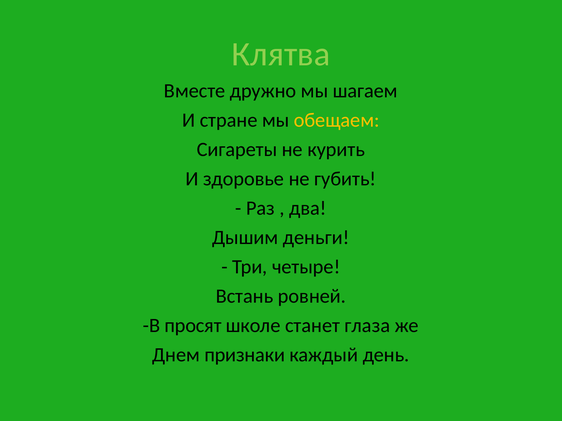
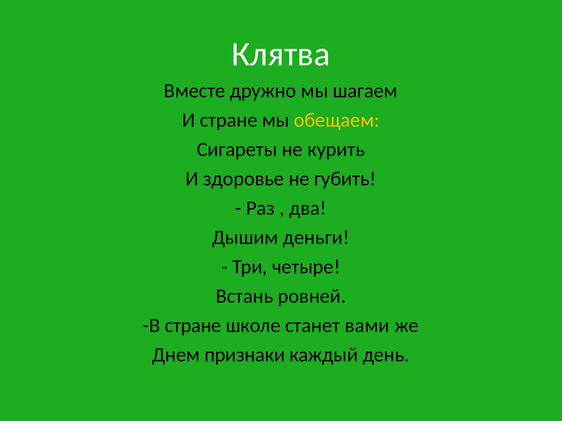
Клятва colour: light green -> white
В просят: просят -> стране
глаза: глаза -> вами
